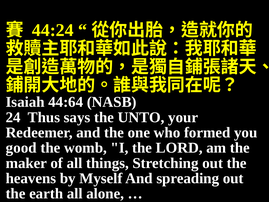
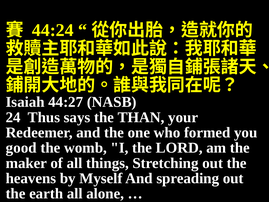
44:64: 44:64 -> 44:27
UNTO: UNTO -> THAN
